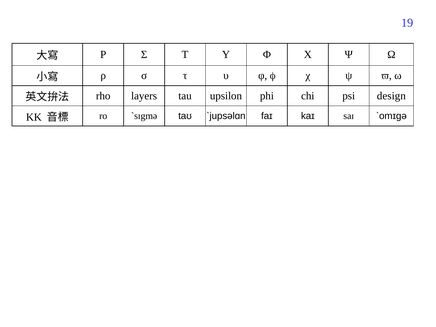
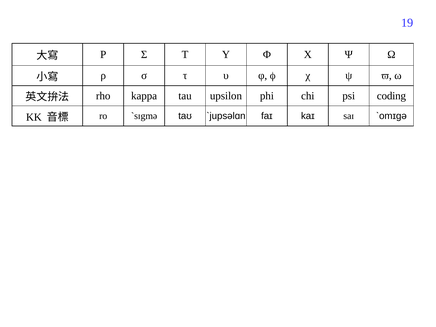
layers: layers -> kappa
design: design -> coding
